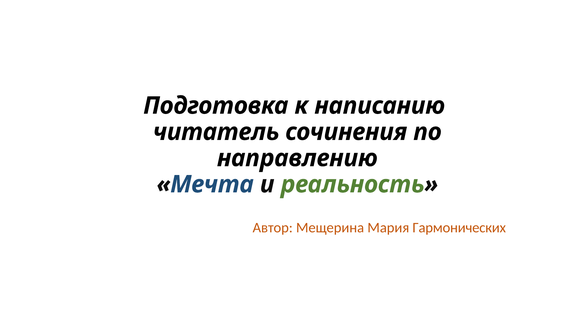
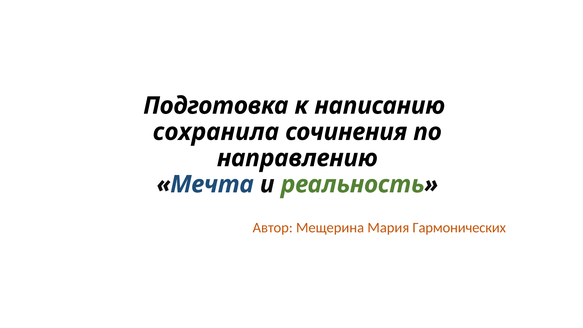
читатель: читатель -> сохранила
